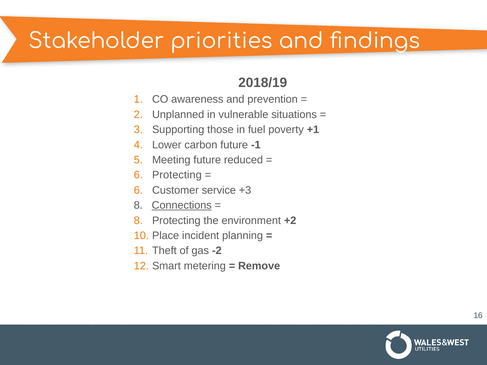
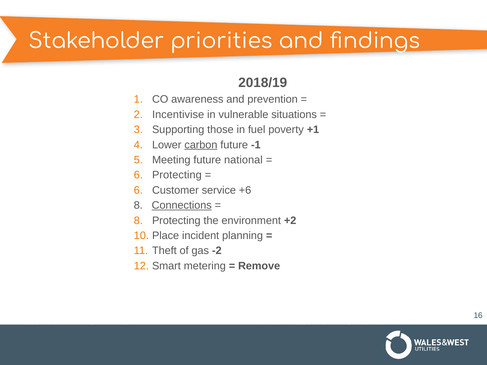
Unplanned: Unplanned -> Incentivise
carbon underline: none -> present
reduced: reduced -> national
+3: +3 -> +6
